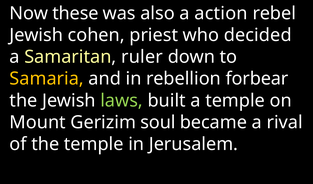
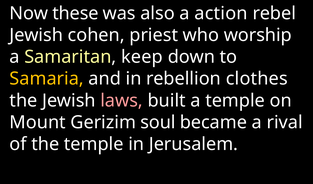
decided: decided -> worship
ruler: ruler -> keep
forbear: forbear -> clothes
laws colour: light green -> pink
